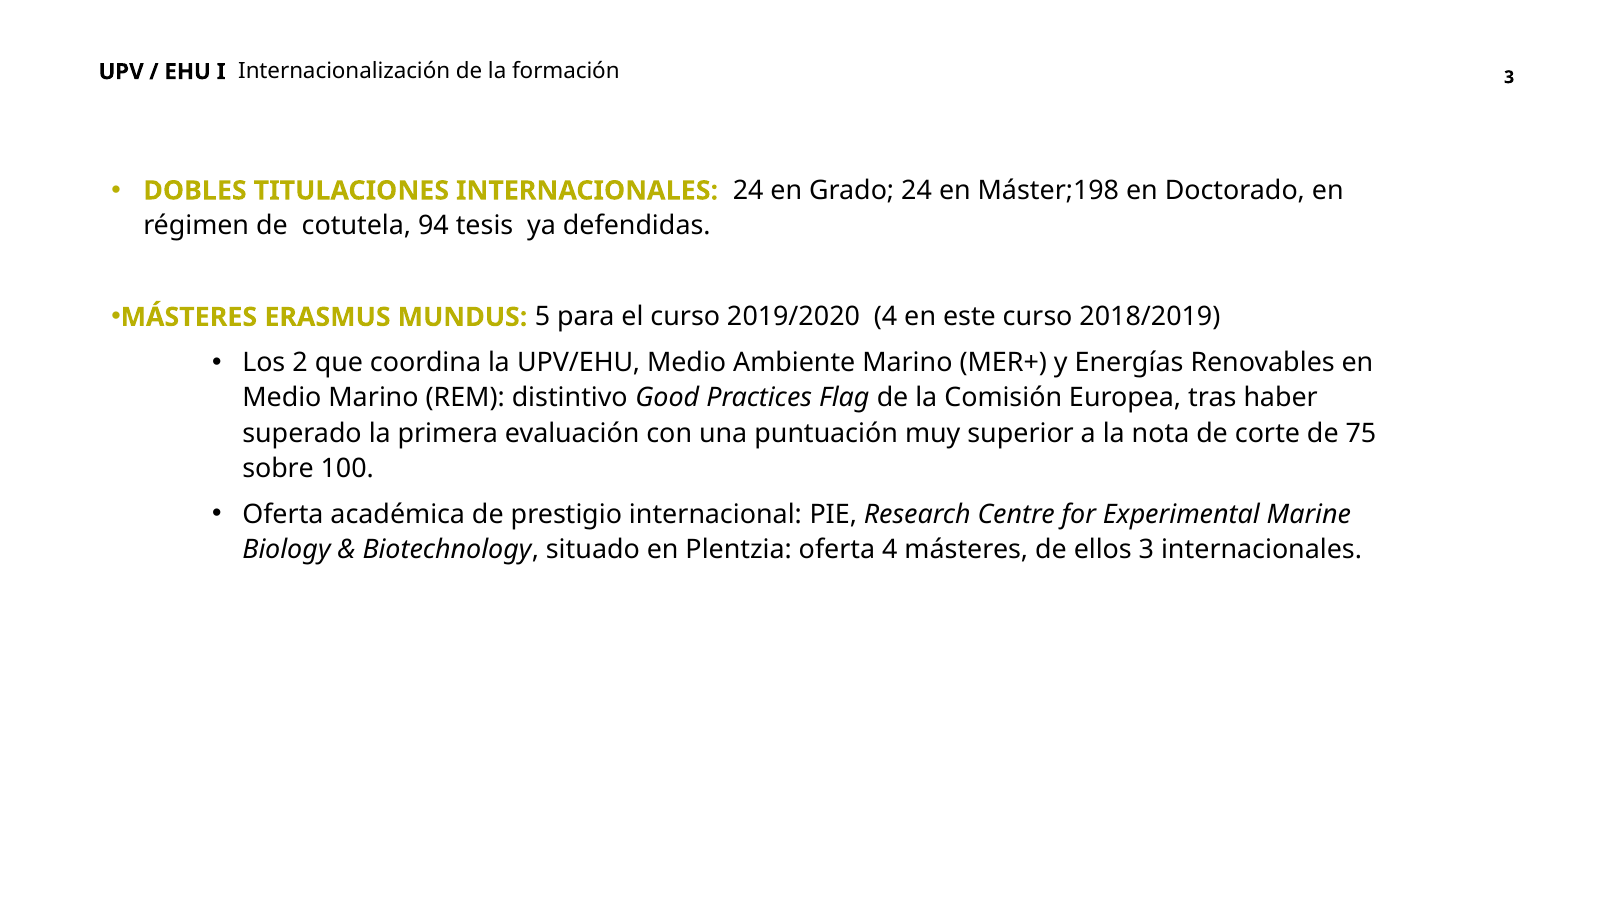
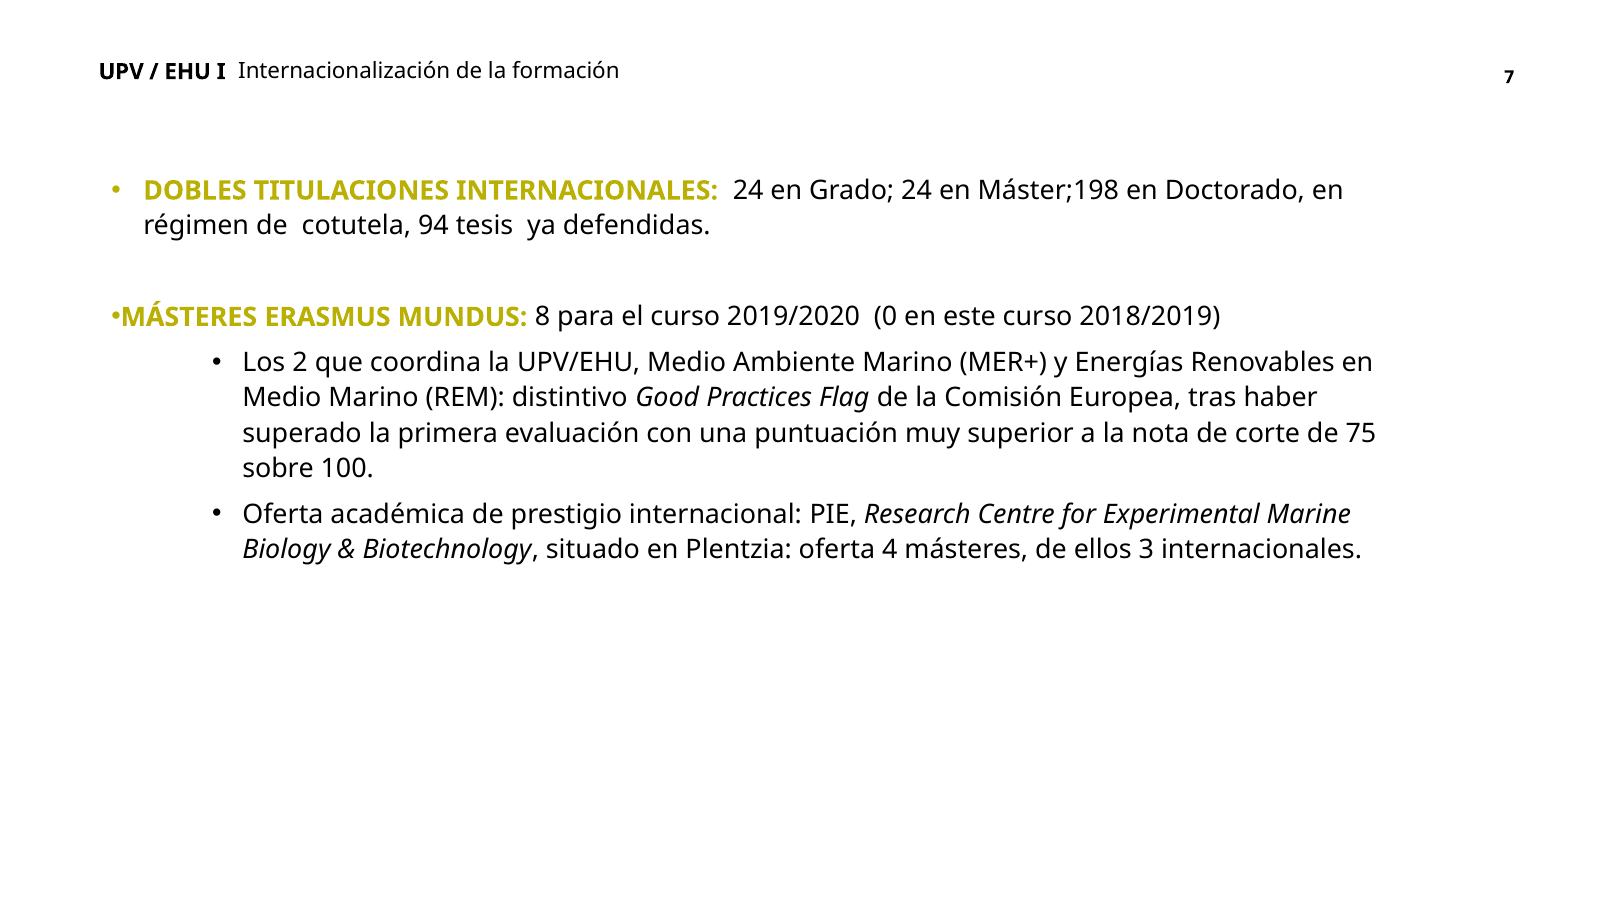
3 at (1509, 77): 3 -> 7
5: 5 -> 8
2019/2020 4: 4 -> 0
